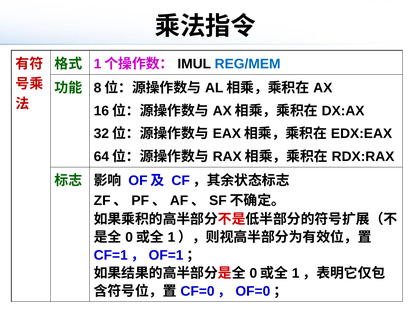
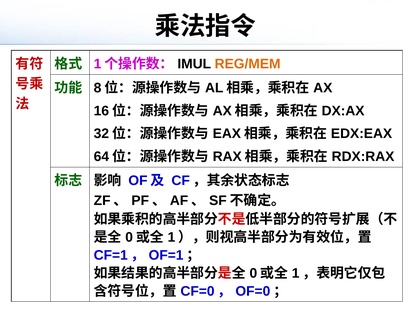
REG/MEM colour: blue -> orange
